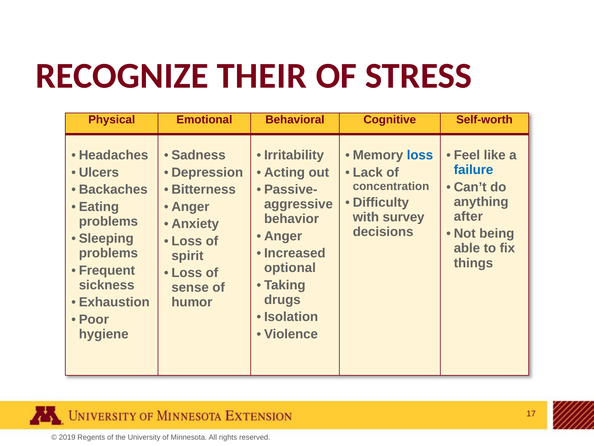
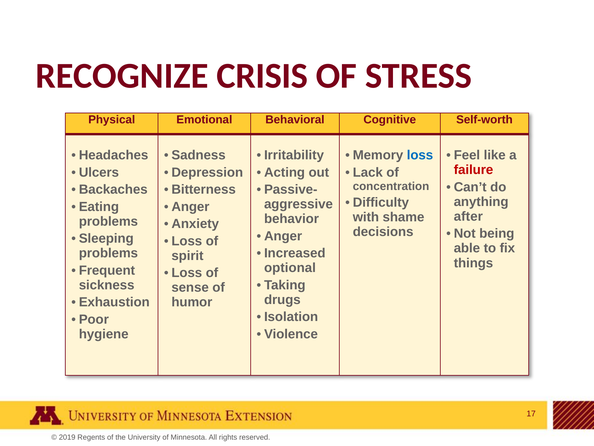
THEIR: THEIR -> CRISIS
failure colour: blue -> red
survey: survey -> shame
